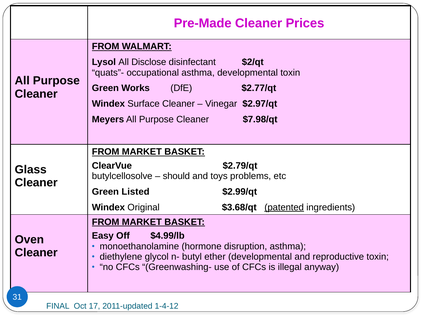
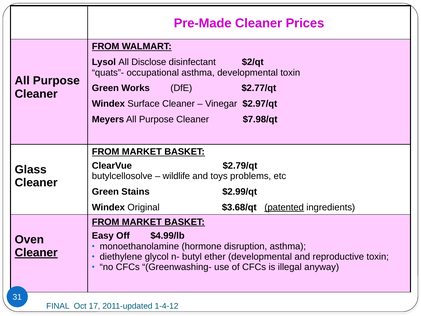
should: should -> wildlife
Listed: Listed -> Stains
Cleaner at (36, 253) underline: none -> present
